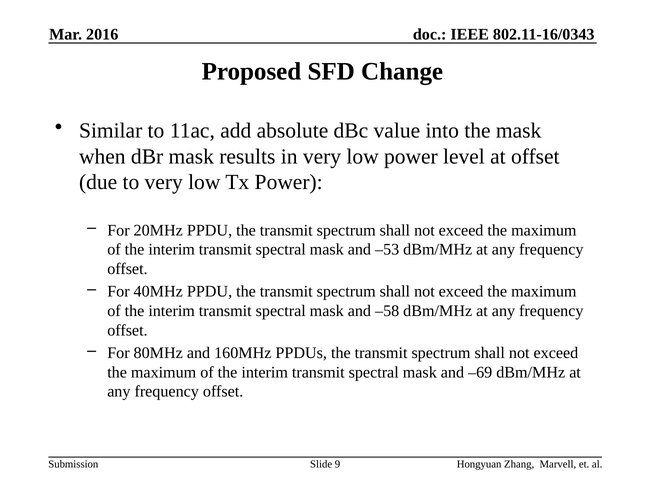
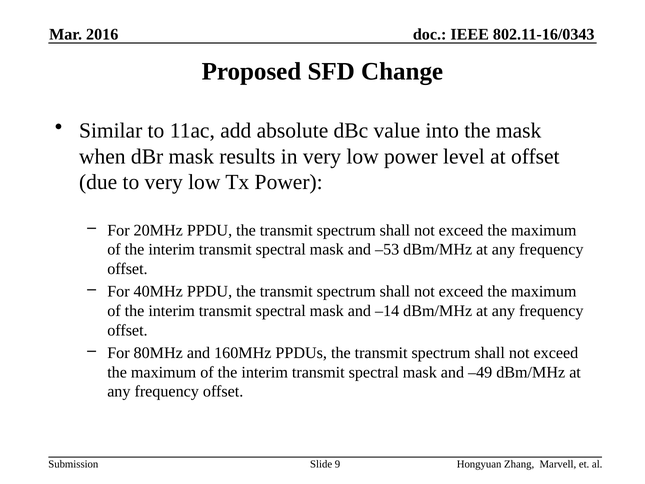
–58: –58 -> –14
–69: –69 -> –49
